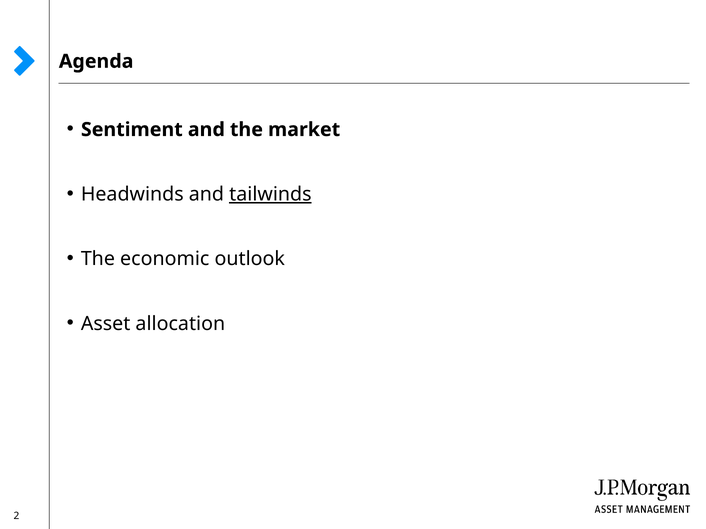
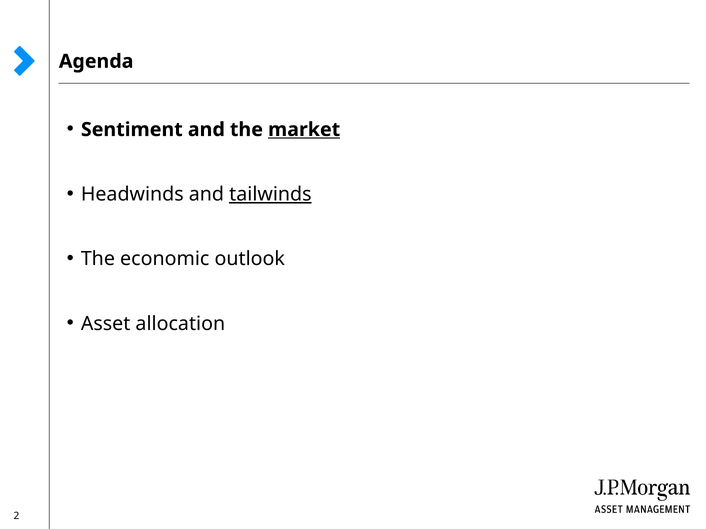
market underline: none -> present
